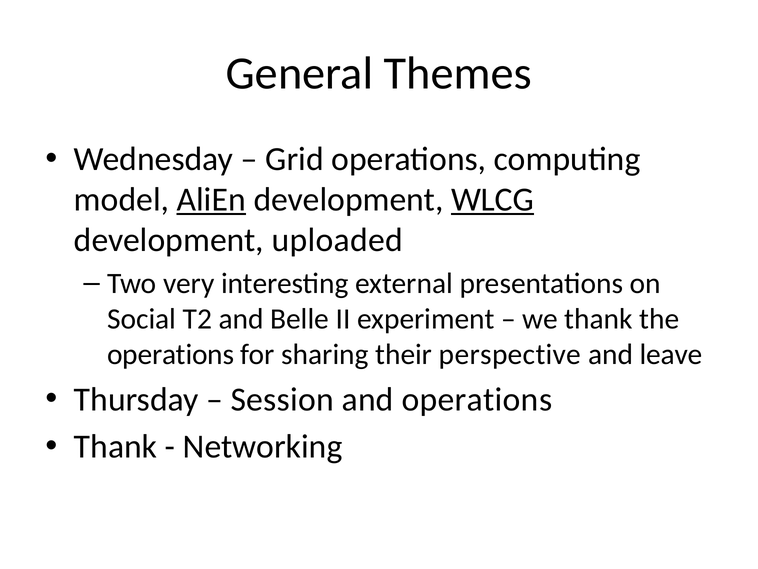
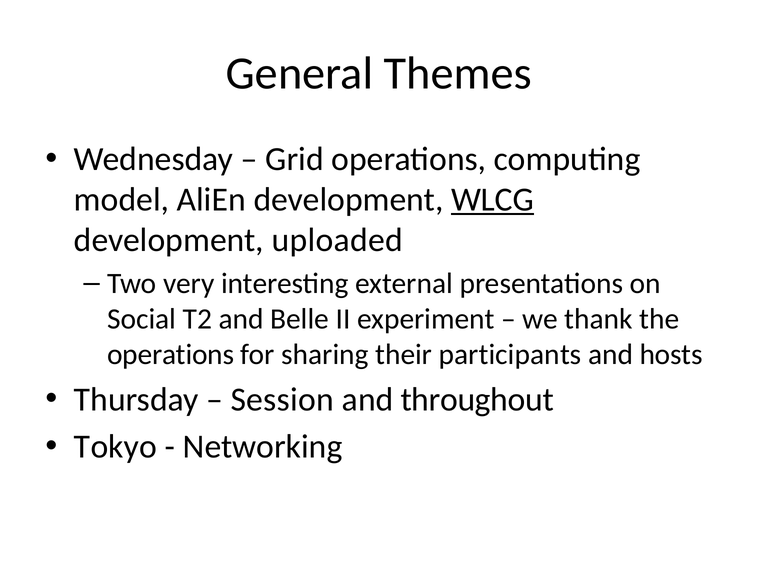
AliEn underline: present -> none
perspective: perspective -> participants
leave: leave -> hosts
and operations: operations -> throughout
Thank at (116, 446): Thank -> Tokyo
